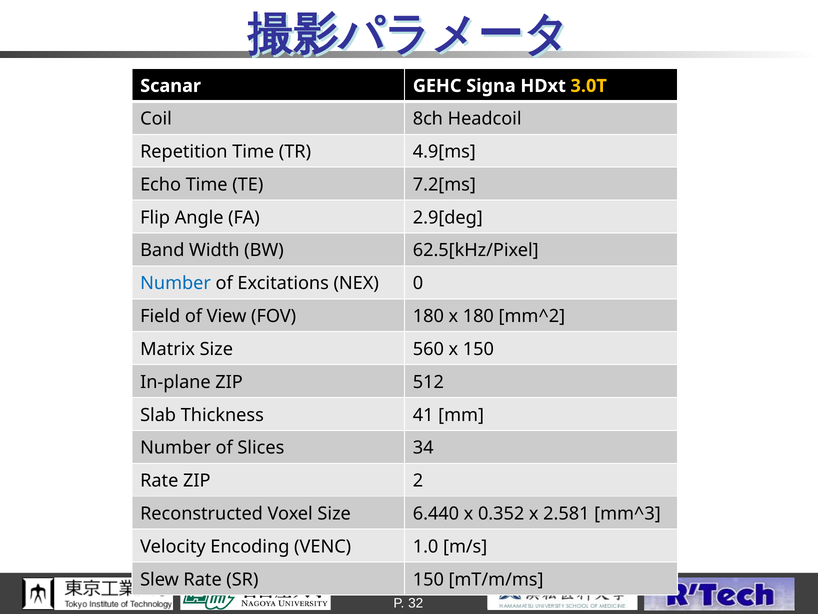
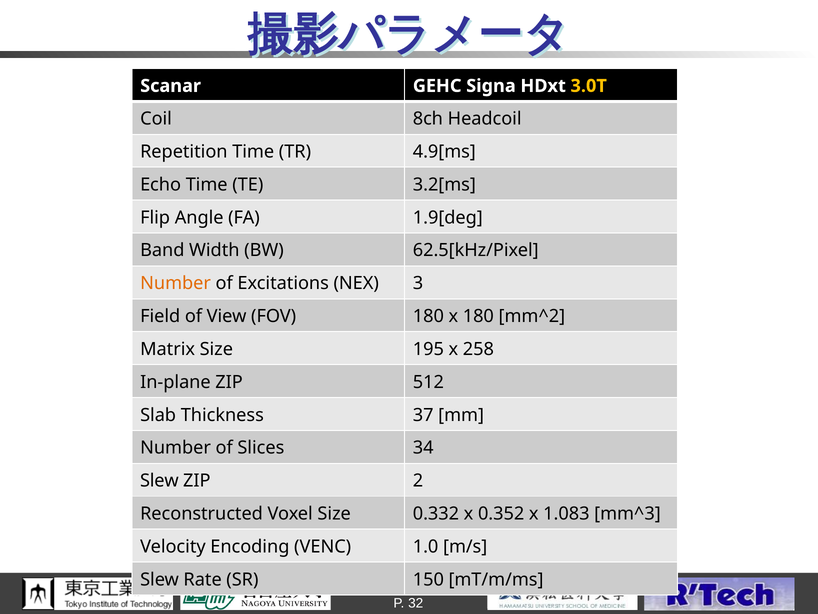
7.2[ms: 7.2[ms -> 3.2[ms
2.9[deg: 2.9[deg -> 1.9[deg
Number at (176, 283) colour: blue -> orange
0: 0 -> 3
560: 560 -> 195
x 150: 150 -> 258
41: 41 -> 37
Rate at (159, 480): Rate -> Slew
6.440: 6.440 -> 0.332
2.581: 2.581 -> 1.083
